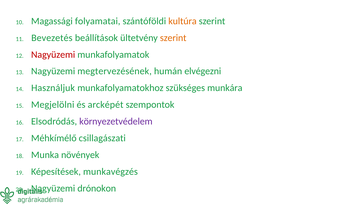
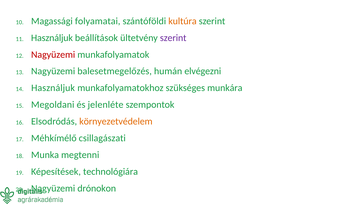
Bevezetés at (52, 38): Bevezetés -> Használjuk
szerint at (173, 38) colour: orange -> purple
megtervezésének: megtervezésének -> balesetmegelőzés
Megjelölni: Megjelölni -> Megoldani
arcképét: arcképét -> jelenléte
környezetvédelem colour: purple -> orange
növények: növények -> megtenni
munkavégzés: munkavégzés -> technológiára
